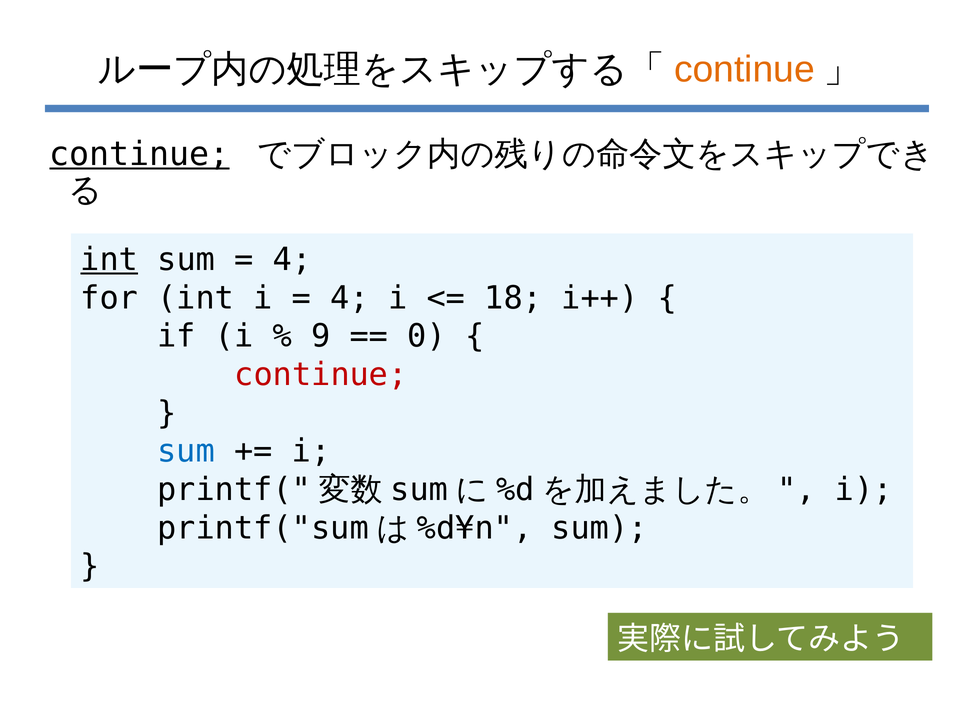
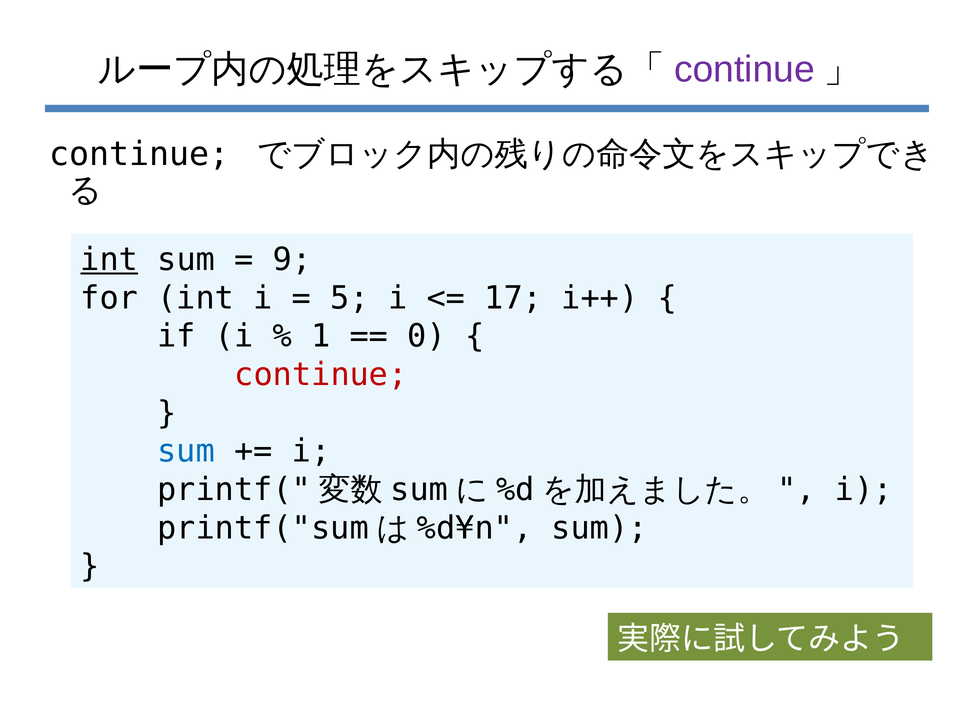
continue at (745, 69) colour: orange -> purple
continue at (139, 154) underline: present -> none
4 at (292, 260): 4 -> 9
4 at (350, 298): 4 -> 5
18: 18 -> 17
9: 9 -> 1
